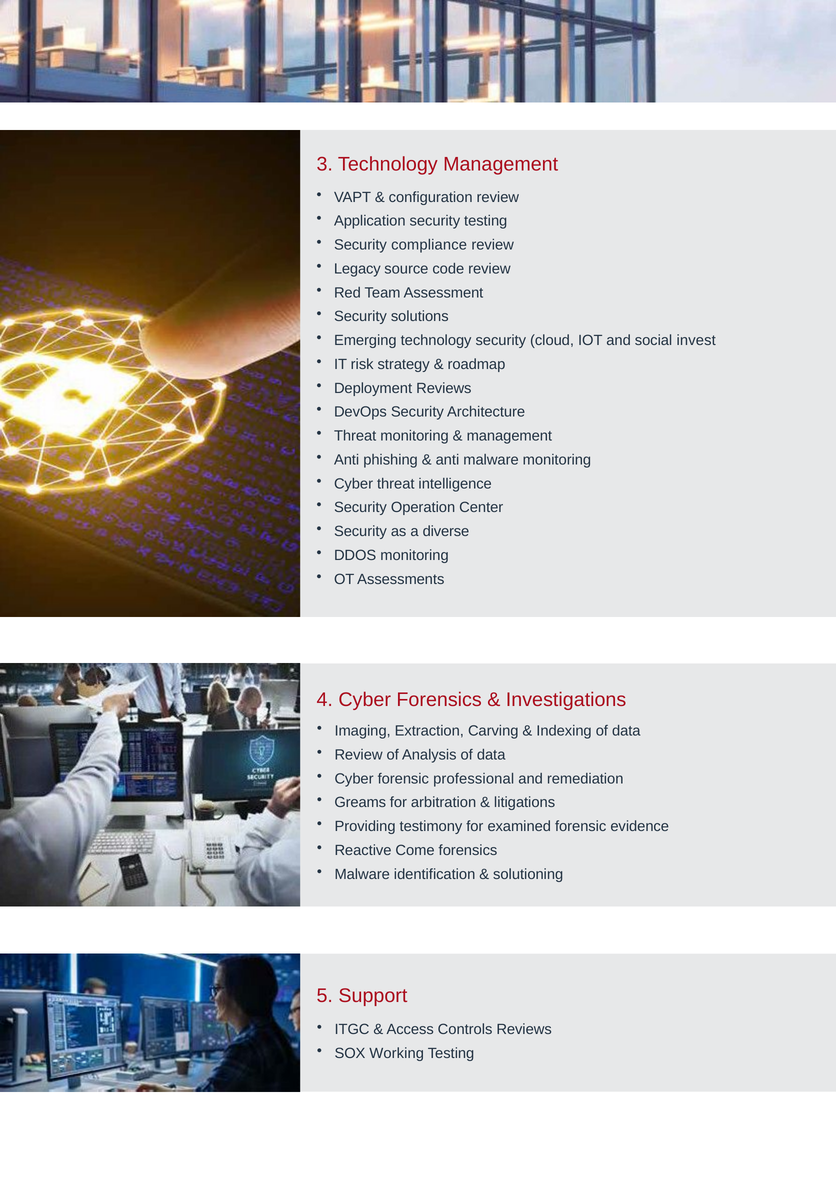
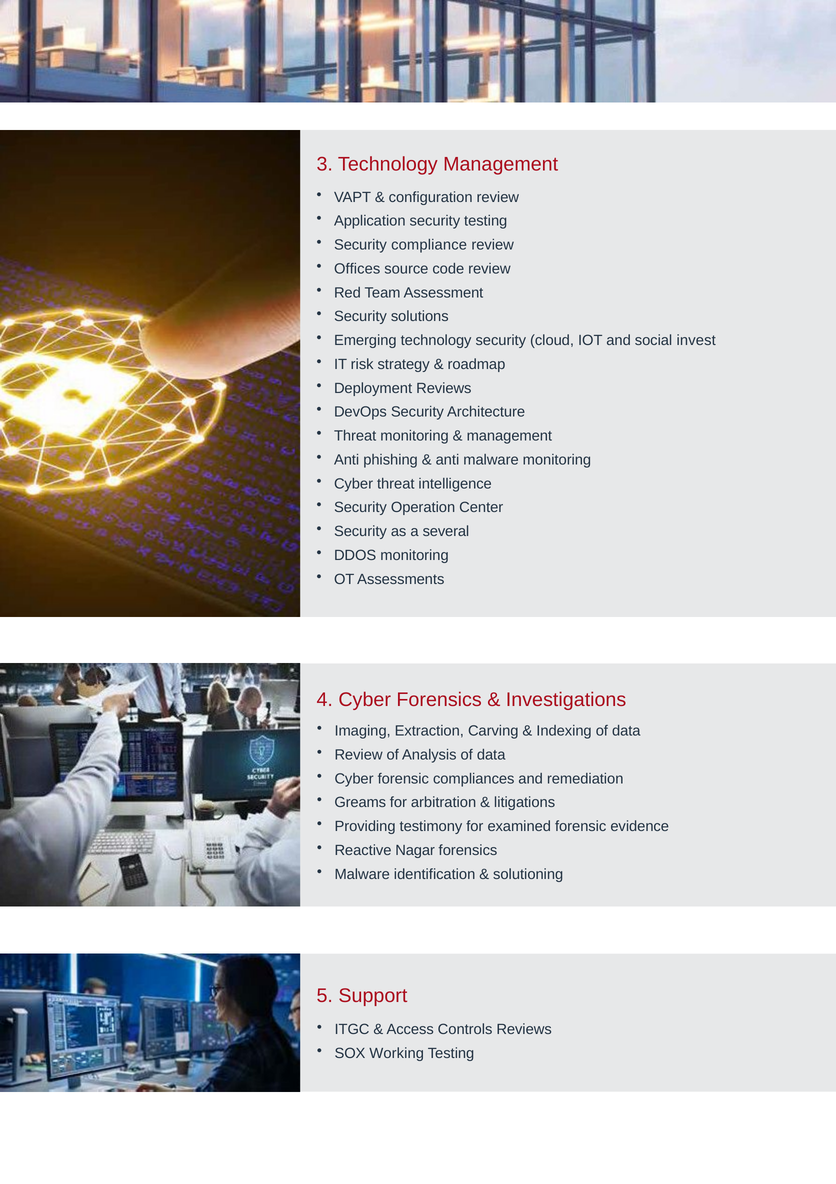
Legacy: Legacy -> Offices
diverse: diverse -> several
professional: professional -> compliances
Come: Come -> Nagar
